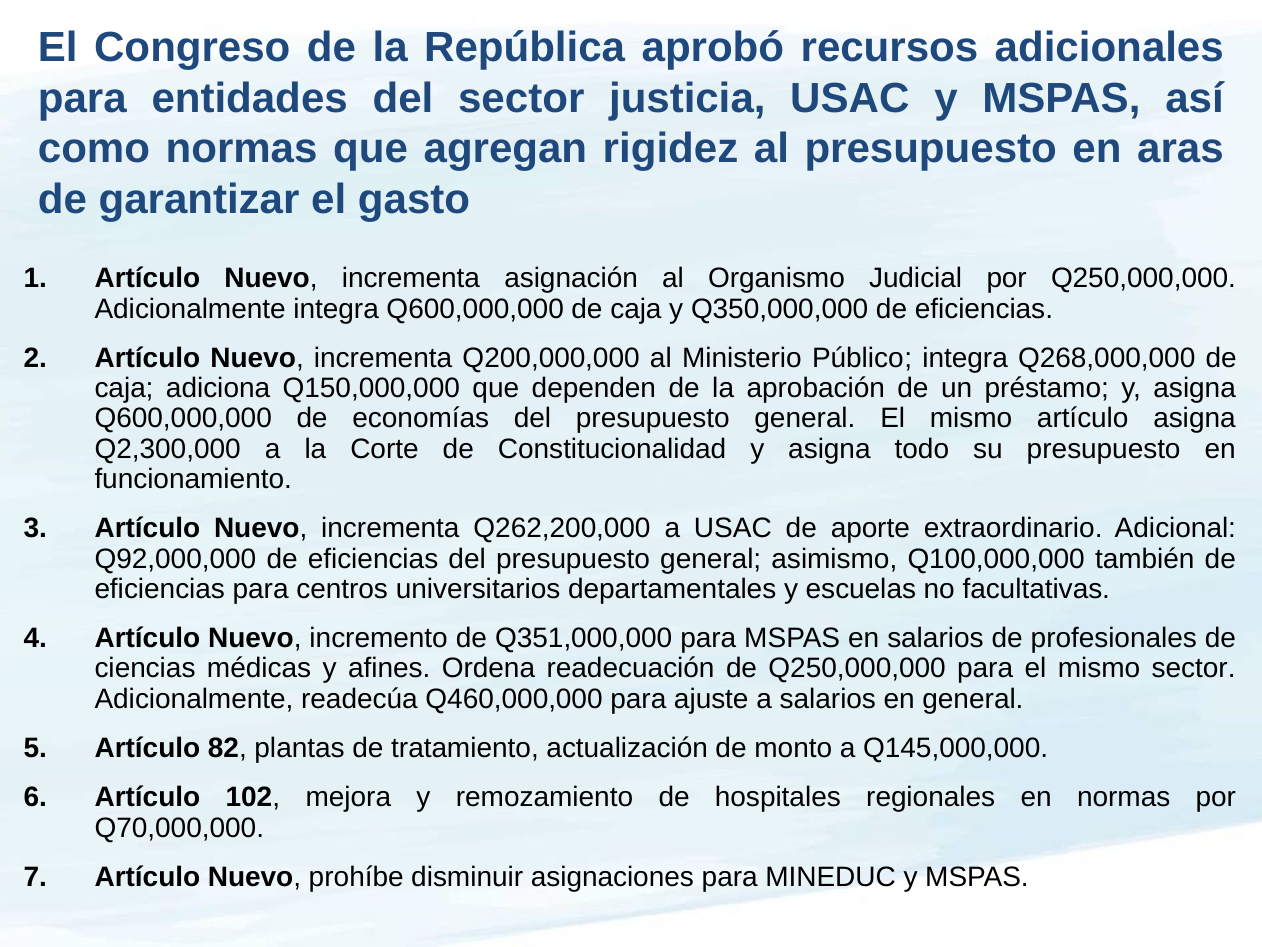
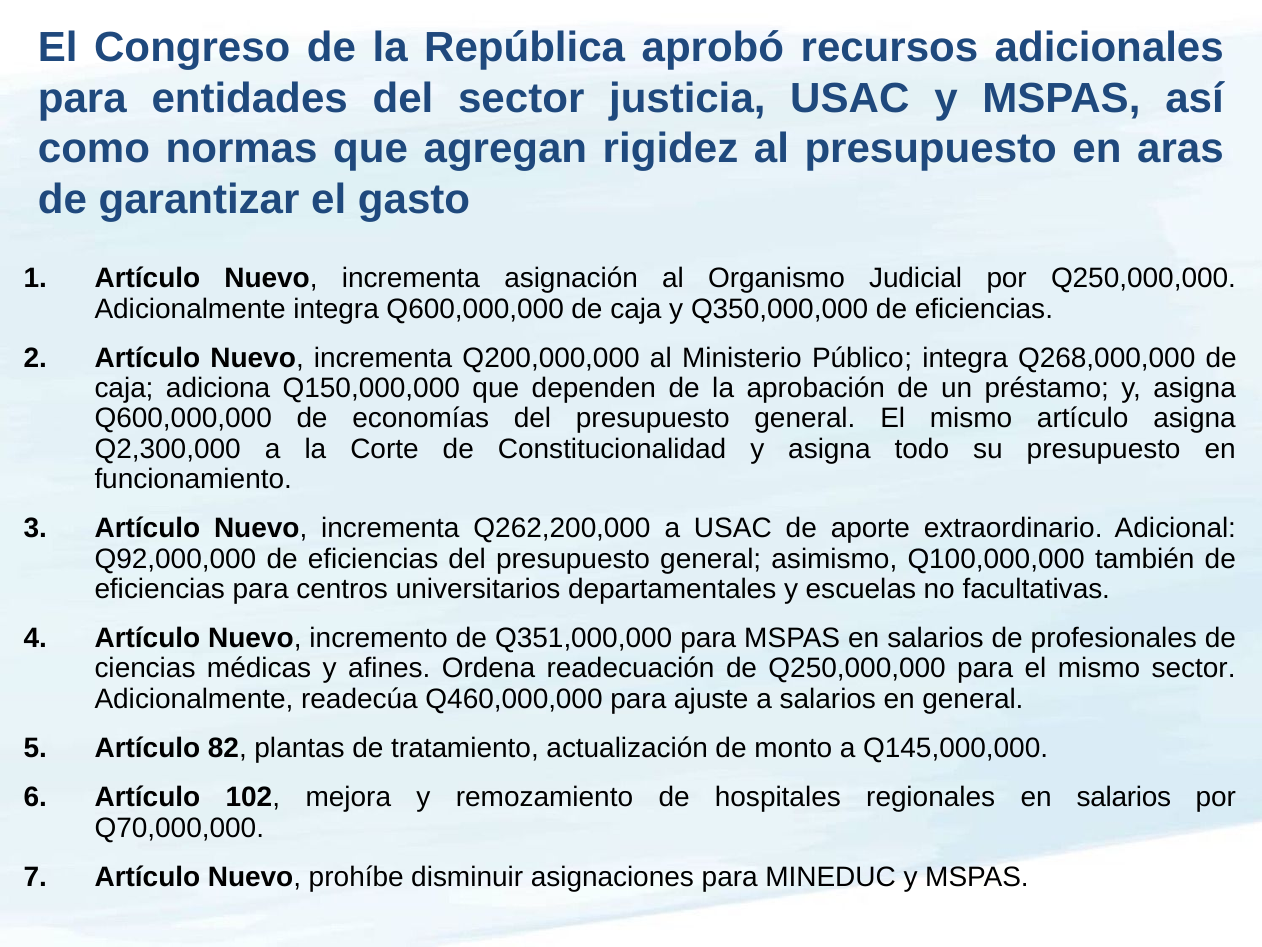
regionales en normas: normas -> salarios
